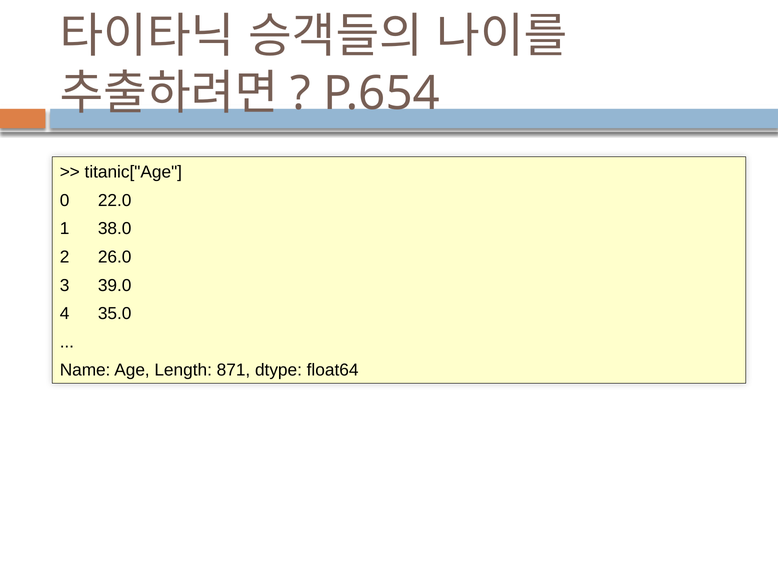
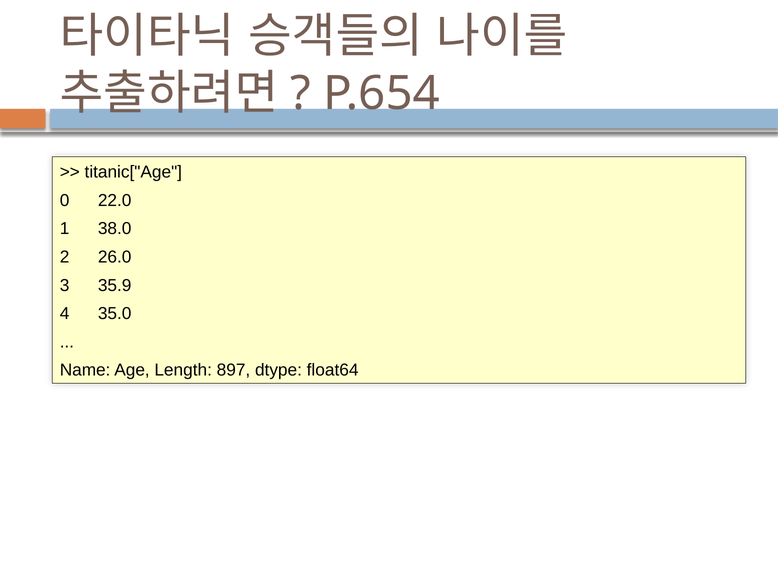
39.0: 39.0 -> 35.9
871: 871 -> 897
